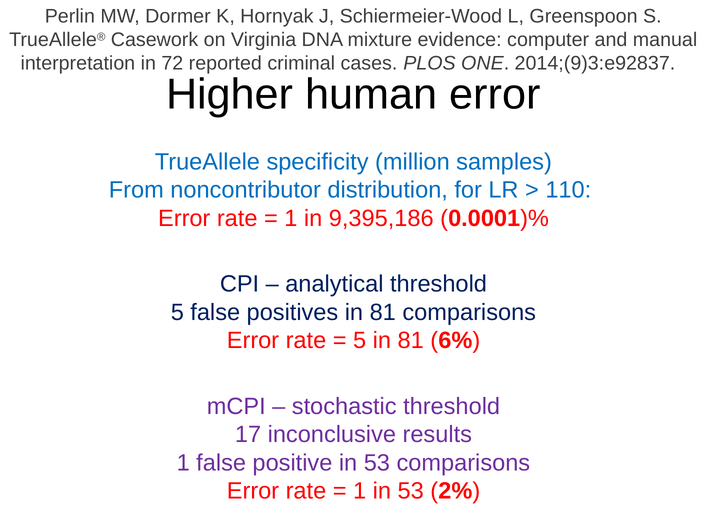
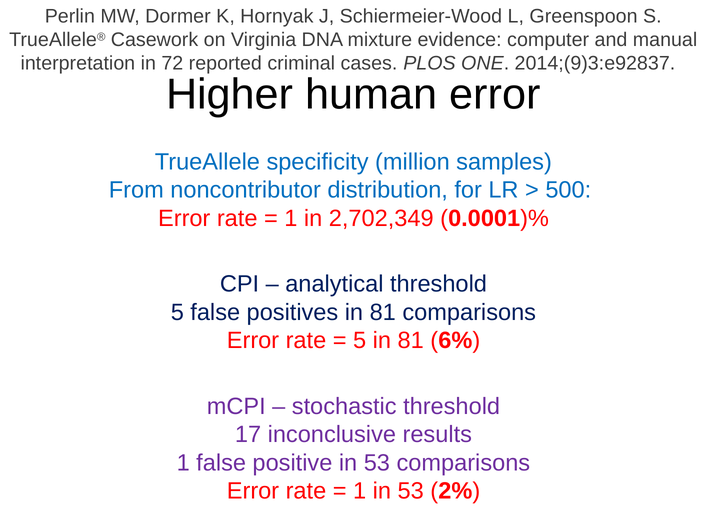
110: 110 -> 500
9,395,186: 9,395,186 -> 2,702,349
